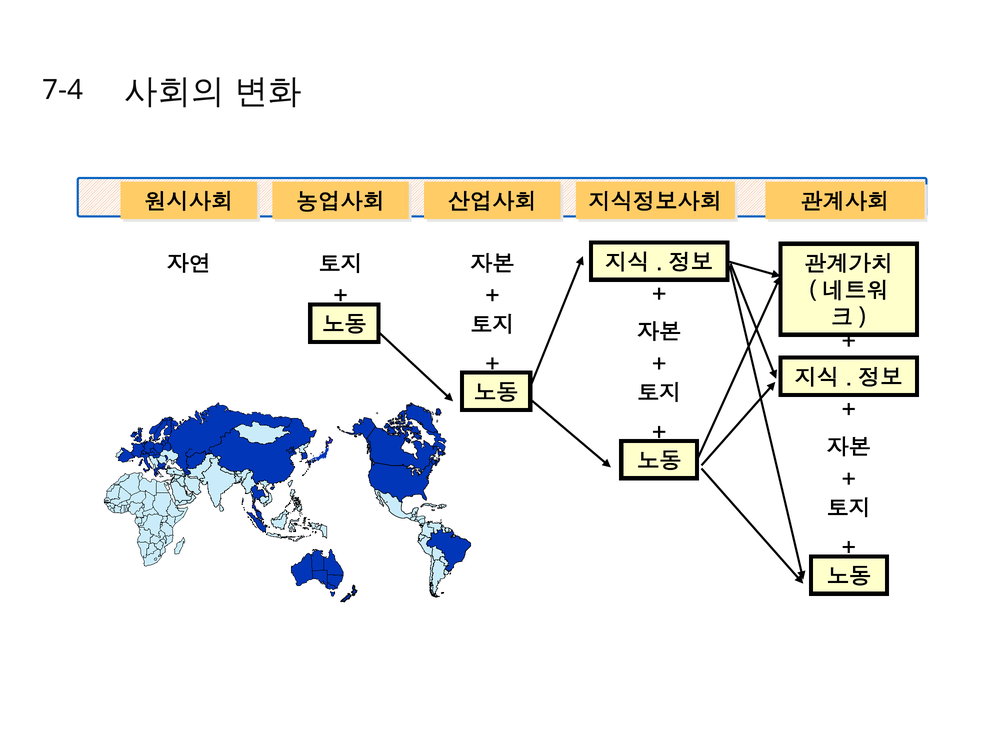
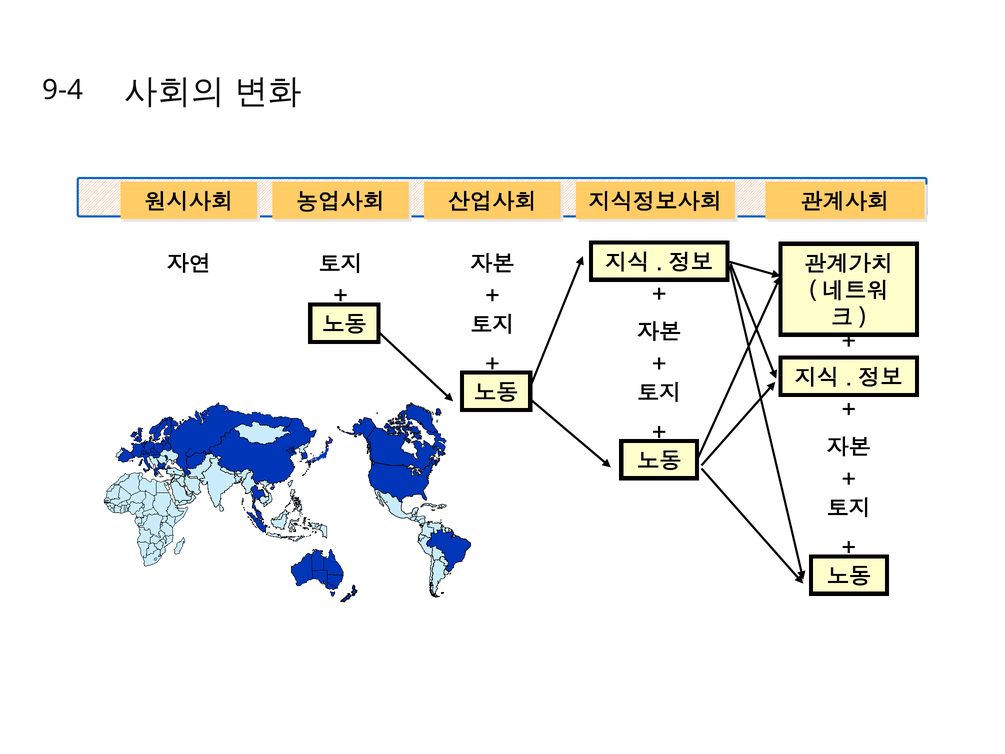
7-4: 7-4 -> 9-4
